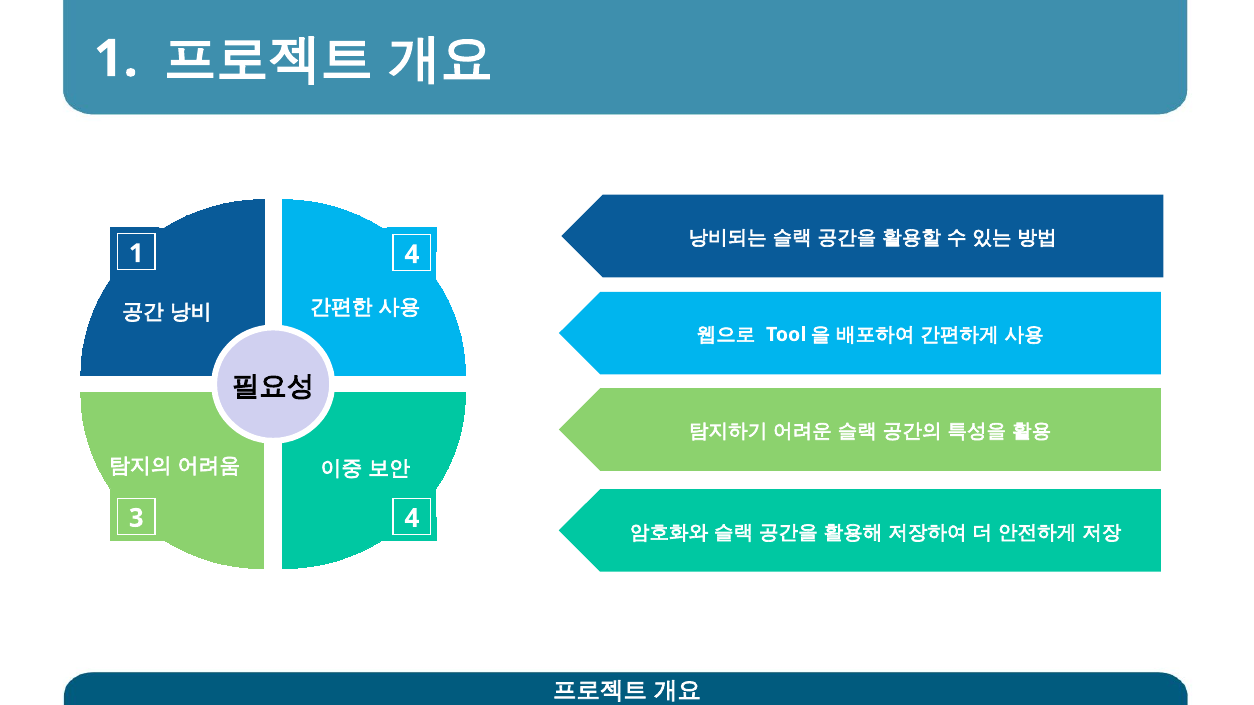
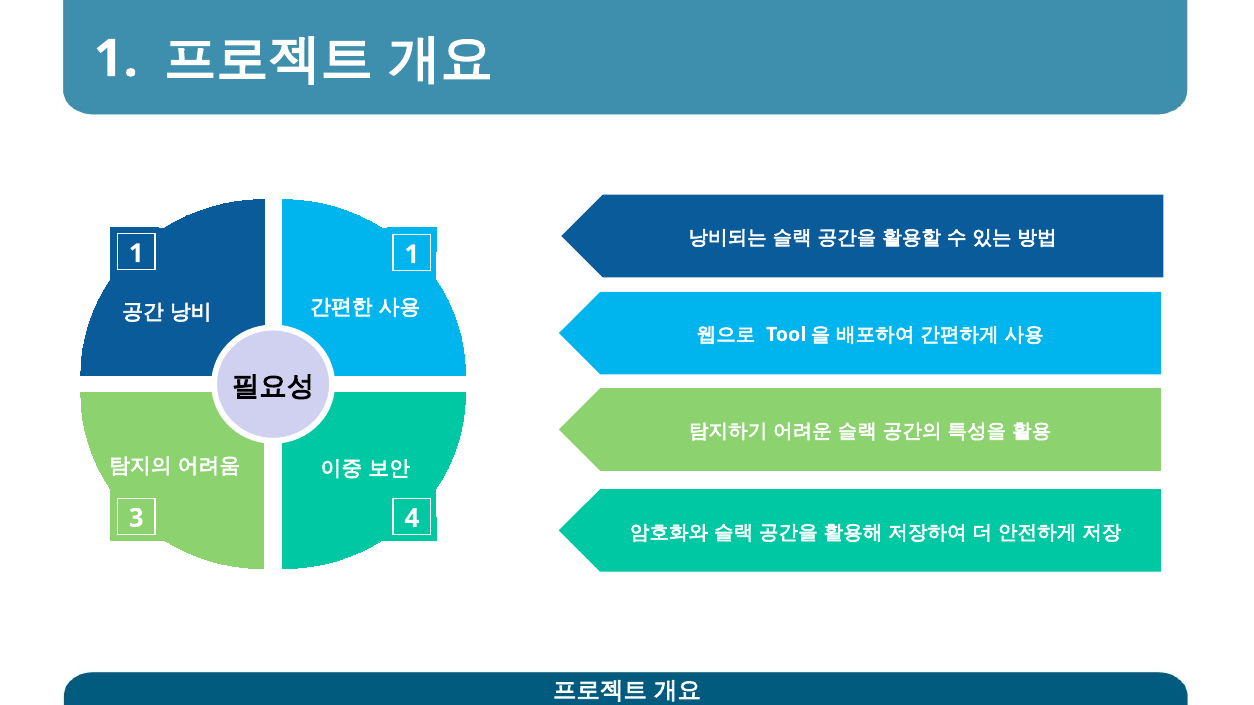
1 4: 4 -> 1
